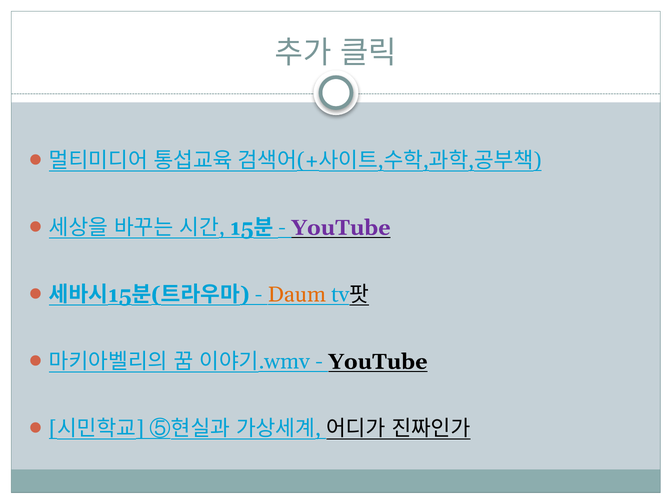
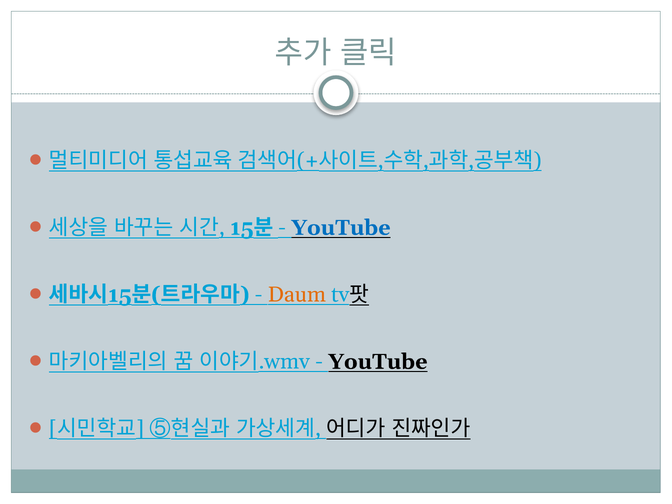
YouTube at (341, 228) colour: purple -> blue
